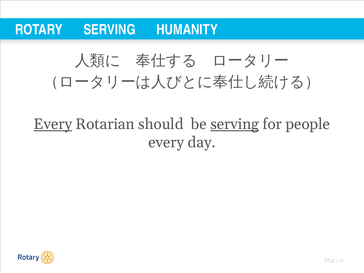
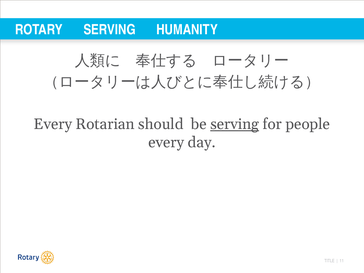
Every at (53, 124) underline: present -> none
